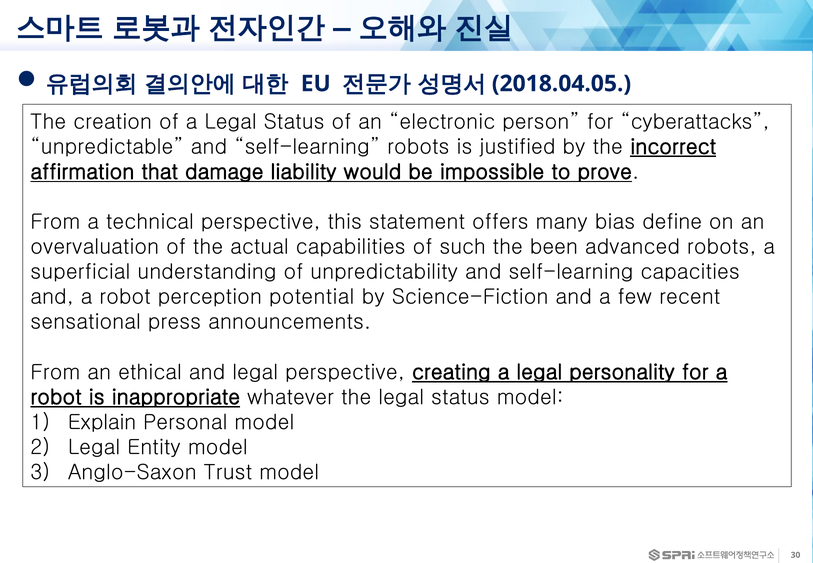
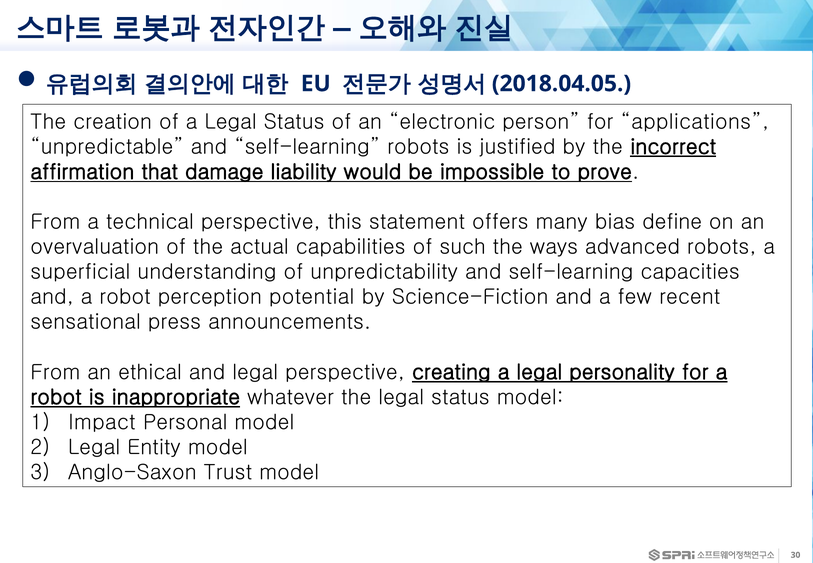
cyberattacks: cyberattacks -> applications
been: been -> ways
Explain: Explain -> Impact
